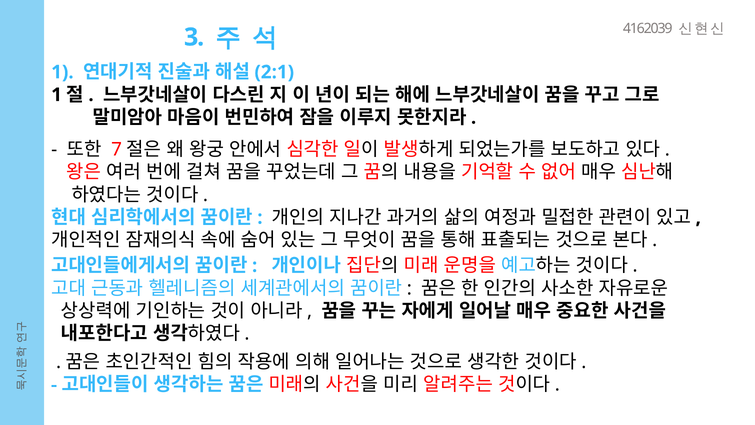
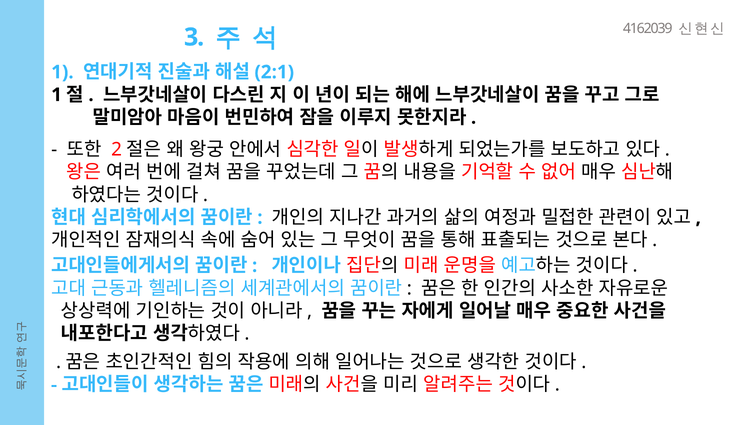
7: 7 -> 2
